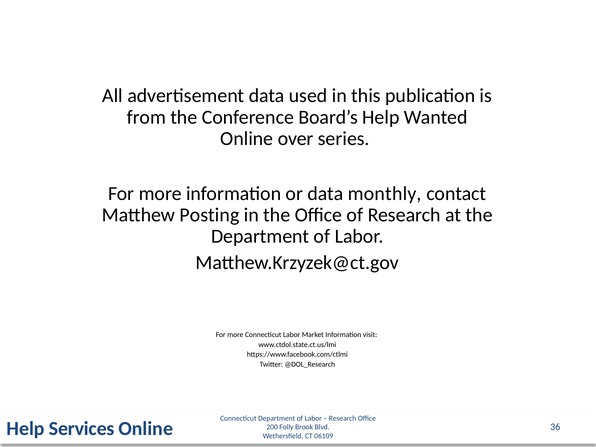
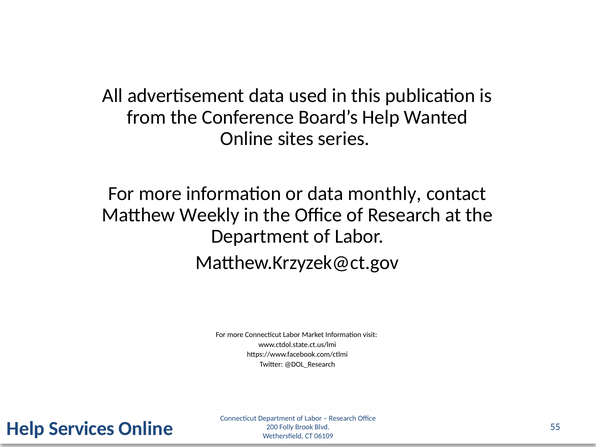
over: over -> sites
Posting: Posting -> Weekly
36: 36 -> 55
